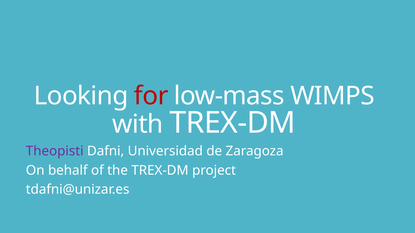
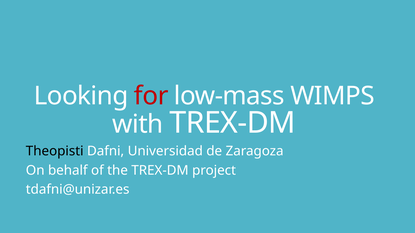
Theopisti colour: purple -> black
